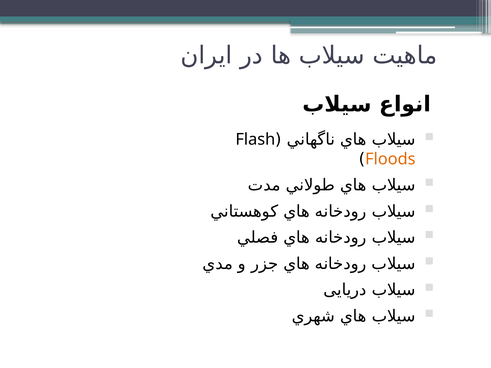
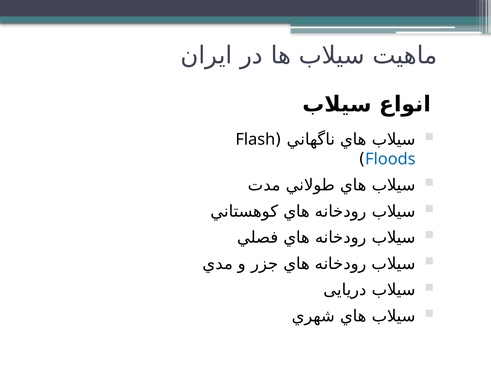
Floods colour: orange -> blue
